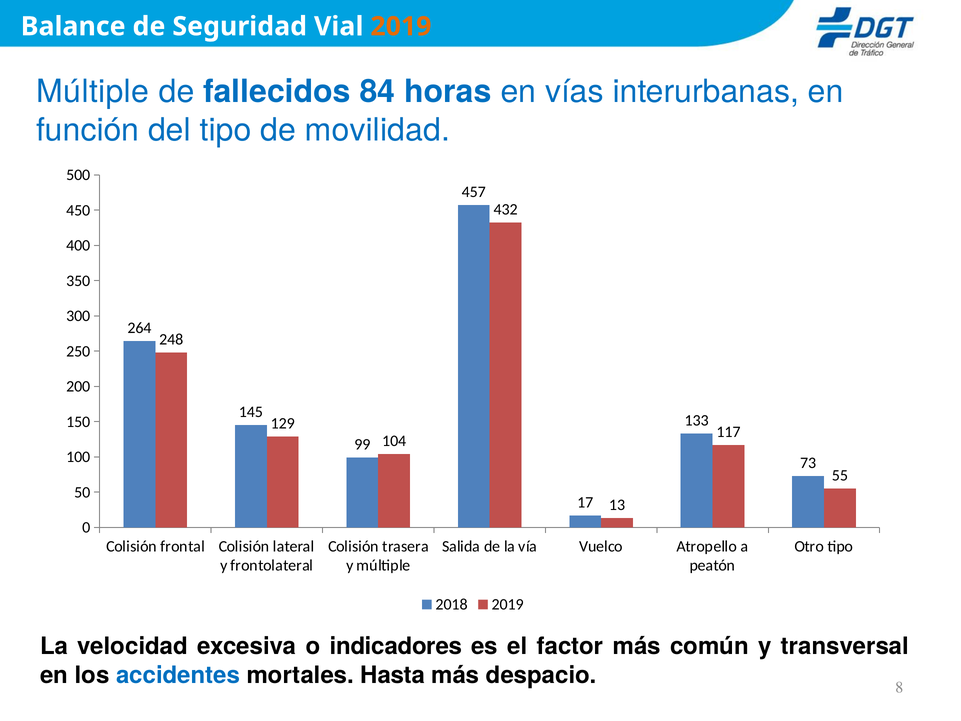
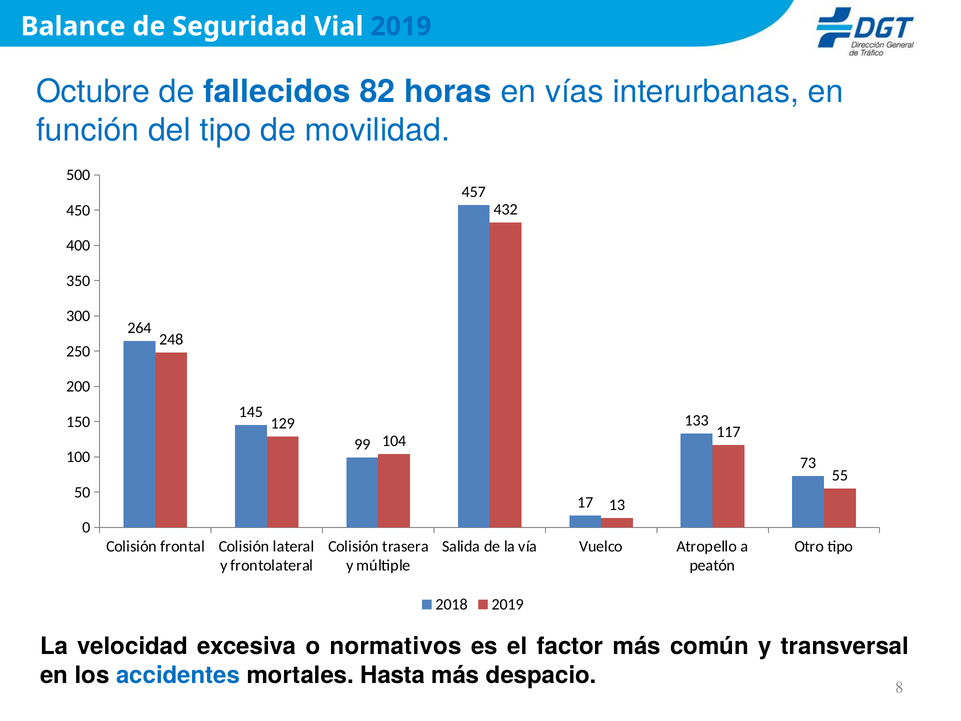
2019 at (401, 26) colour: orange -> blue
Múltiple at (93, 92): Múltiple -> Octubre
84: 84 -> 82
indicadores: indicadores -> normativos
